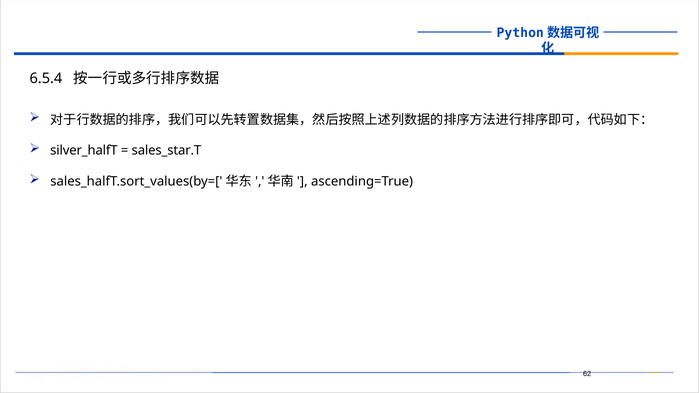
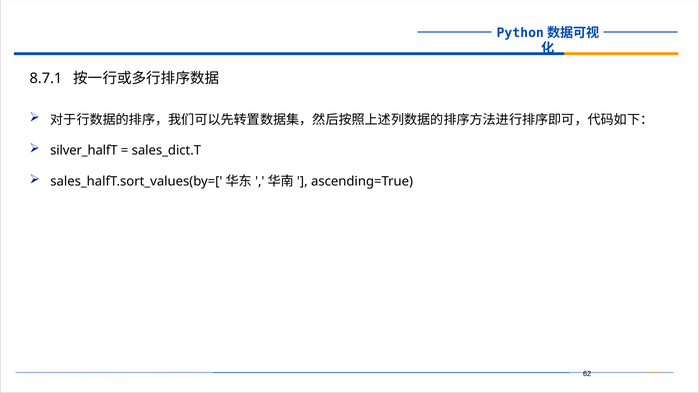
6.5.4: 6.5.4 -> 8.7.1
sales_star.T: sales_star.T -> sales_dict.T
